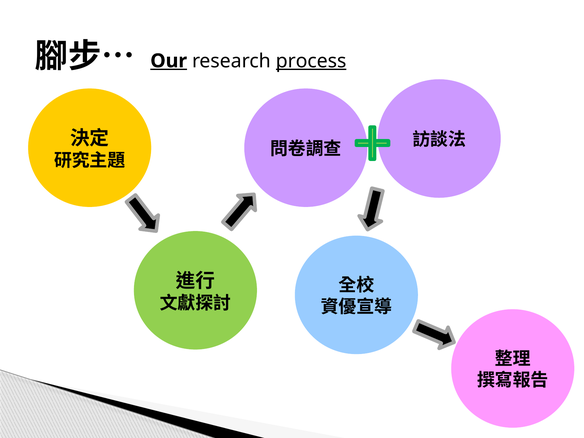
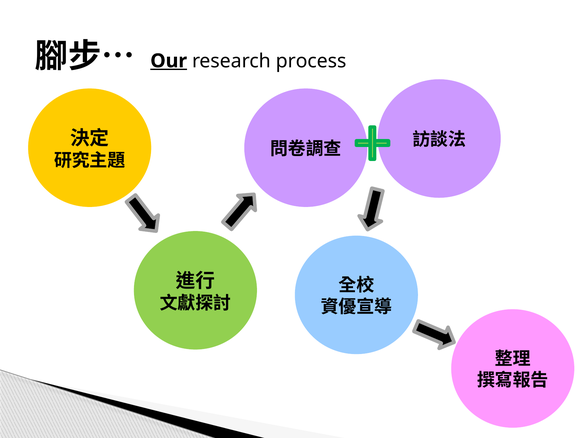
process underline: present -> none
